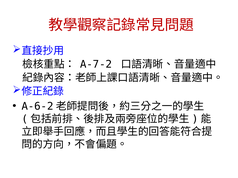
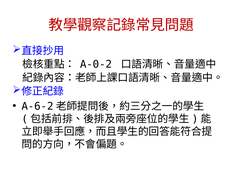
A-7-2: A-7-2 -> A-0-2
